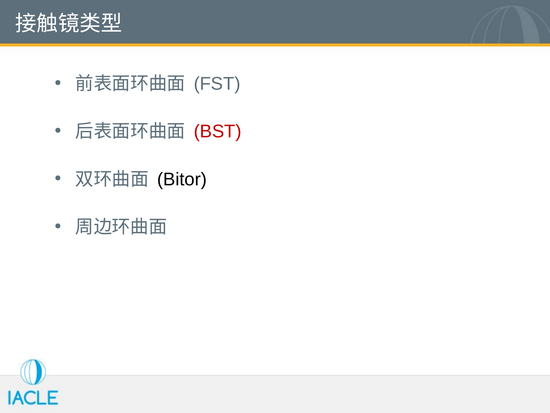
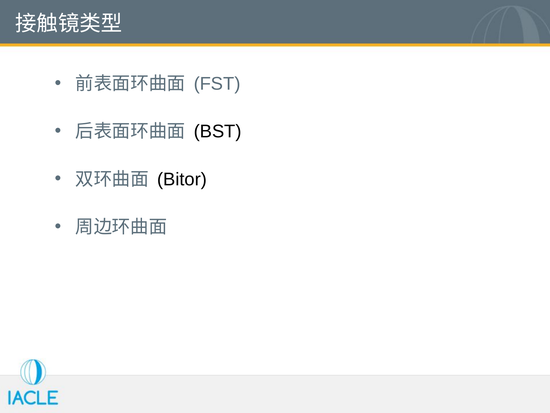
BST colour: red -> black
